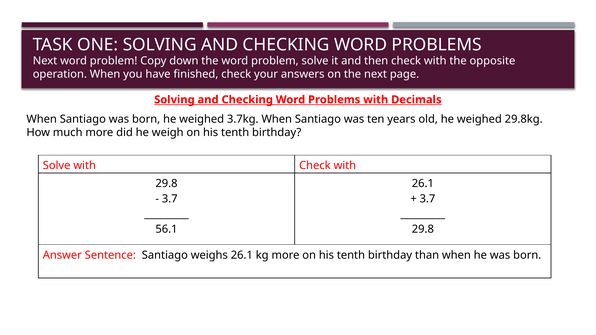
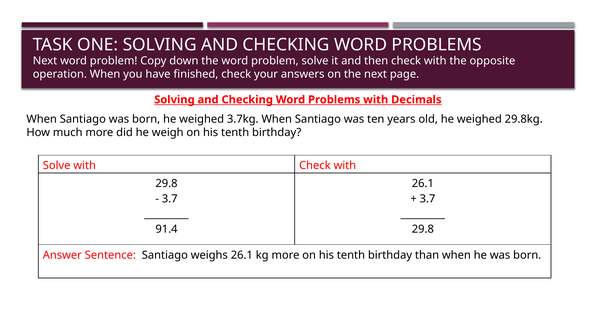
56.1: 56.1 -> 91.4
